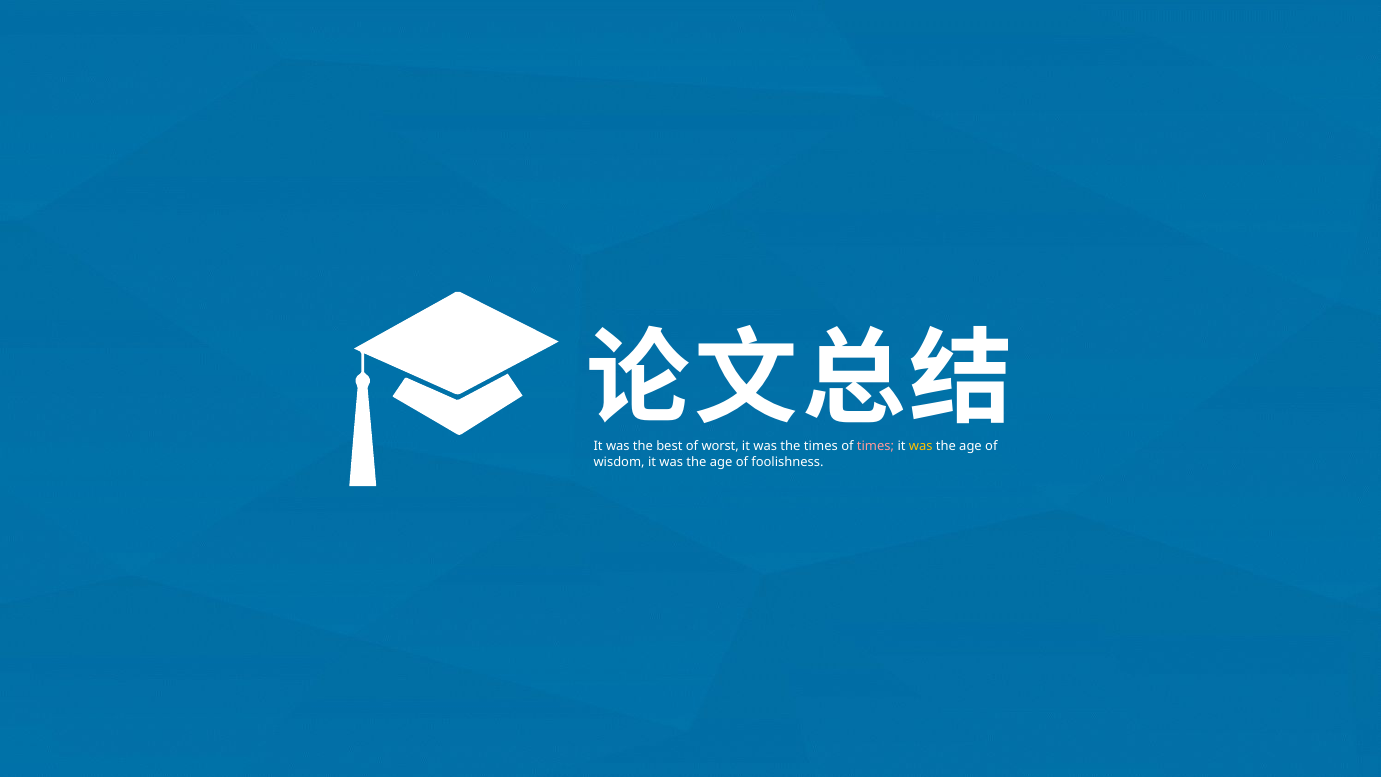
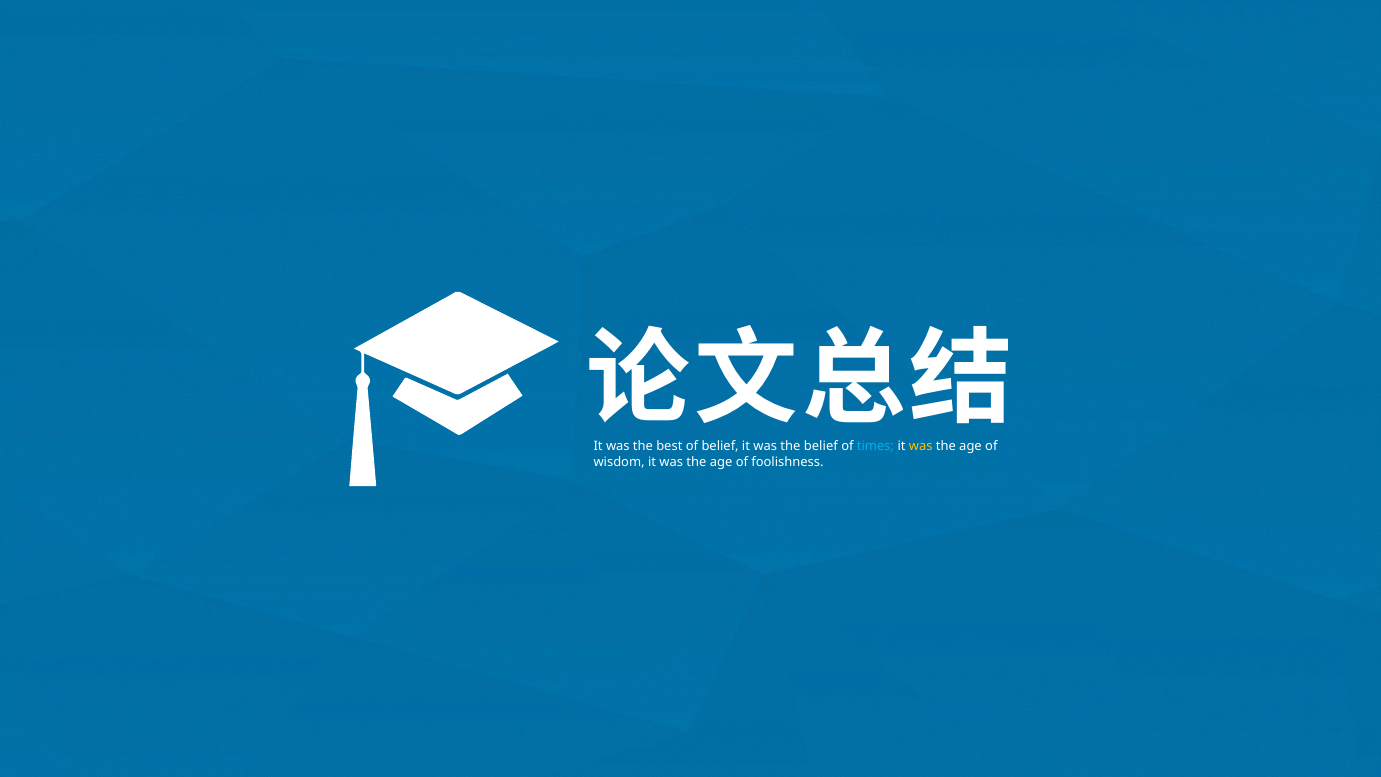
of worst: worst -> belief
the times: times -> belief
times at (876, 446) colour: pink -> light blue
